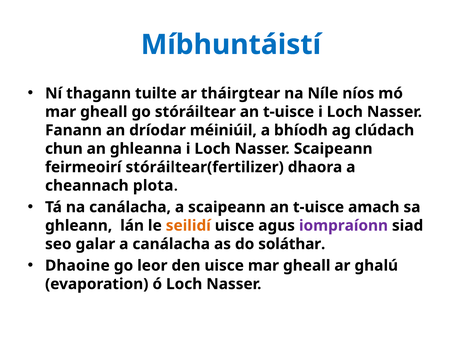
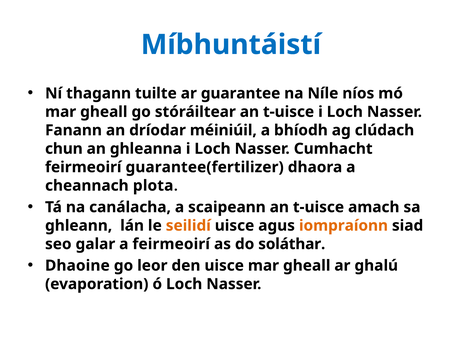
tháirgtear: tháirgtear -> guarantee
Nasser Scaipeann: Scaipeann -> Cumhacht
stóráiltear(fertilizer: stóráiltear(fertilizer -> guarantee(fertilizer
iompraíonn colour: purple -> orange
a canálacha: canálacha -> feirmeoirí
